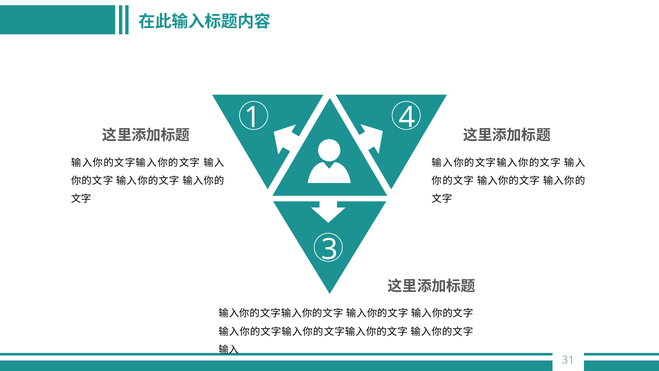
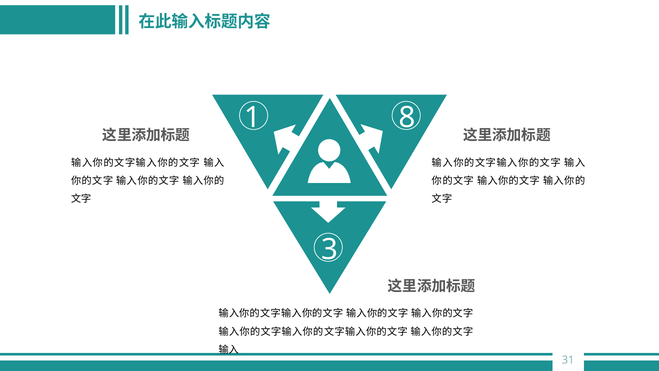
4: 4 -> 8
